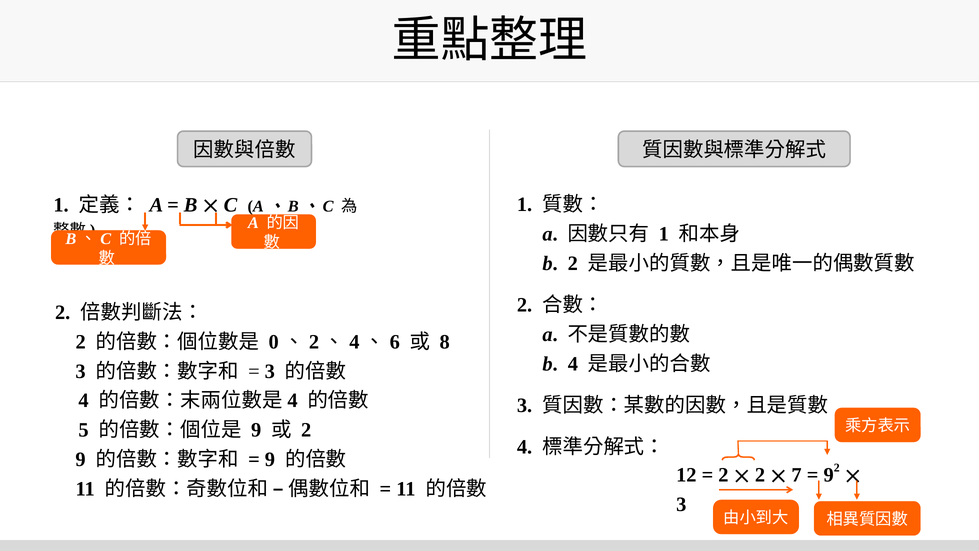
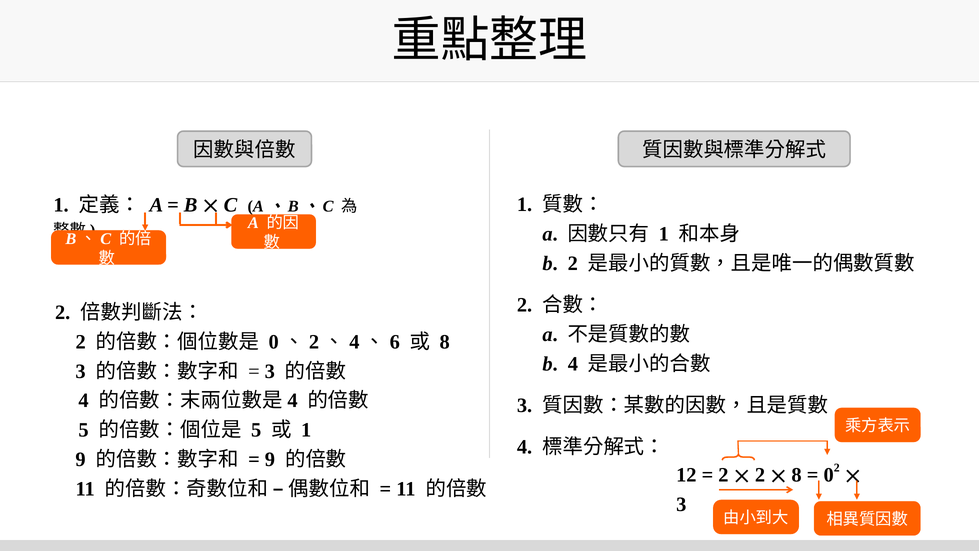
9 at (256, 430): 9 -> 5
2 at (306, 430): 2 -> 1
7 at (797, 475): 7 -> 8
9 at (829, 475): 9 -> 0
